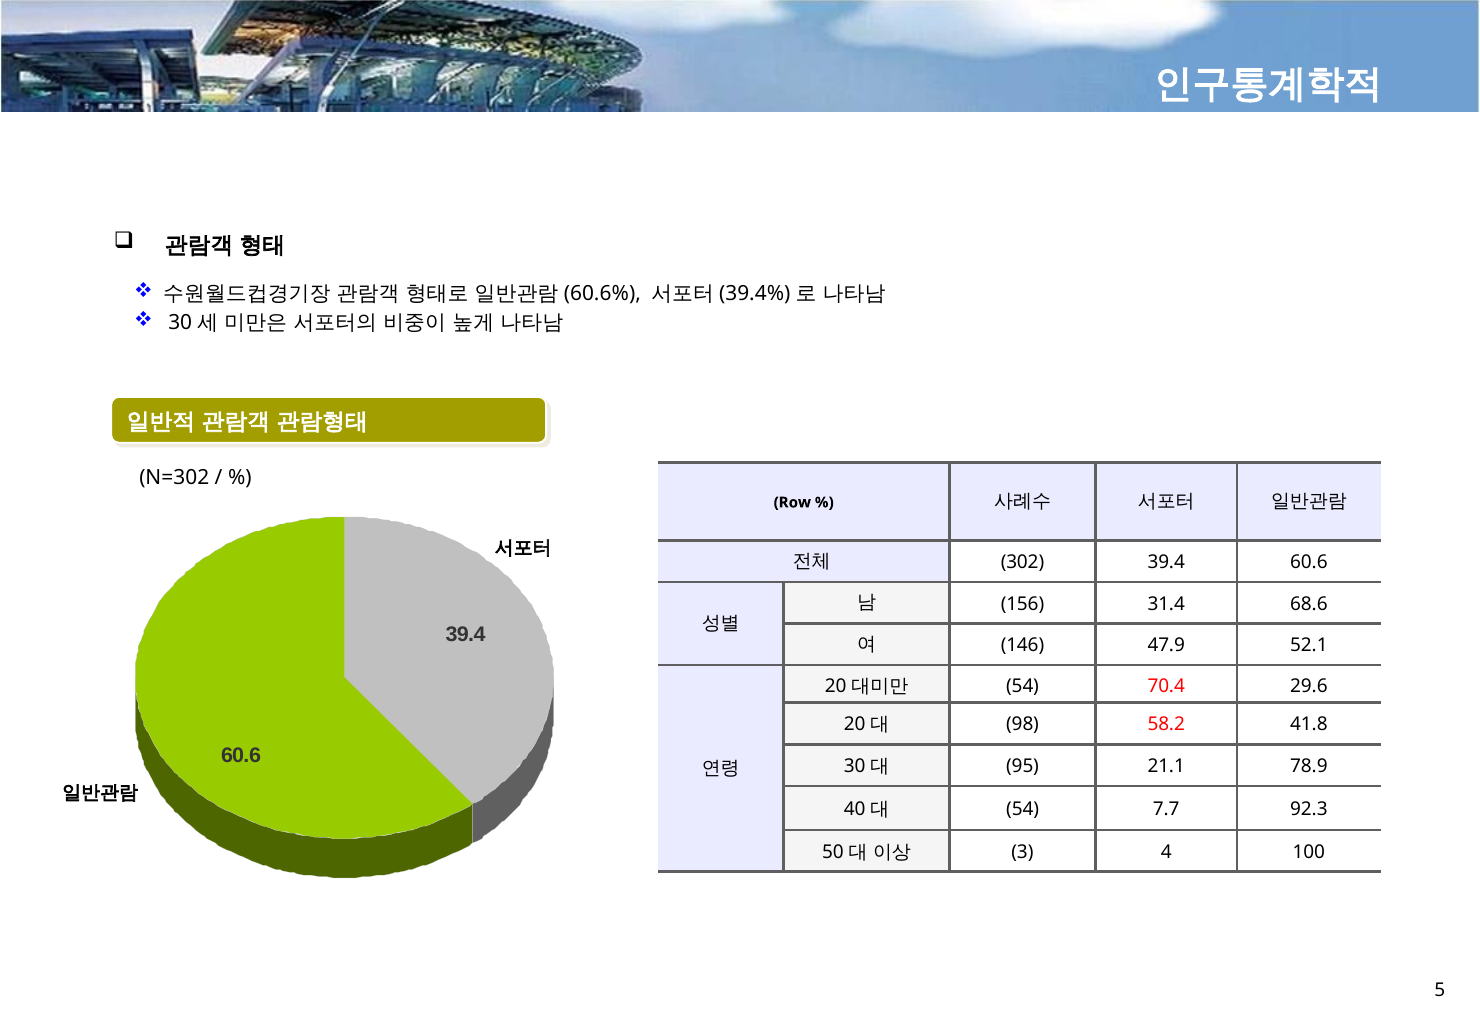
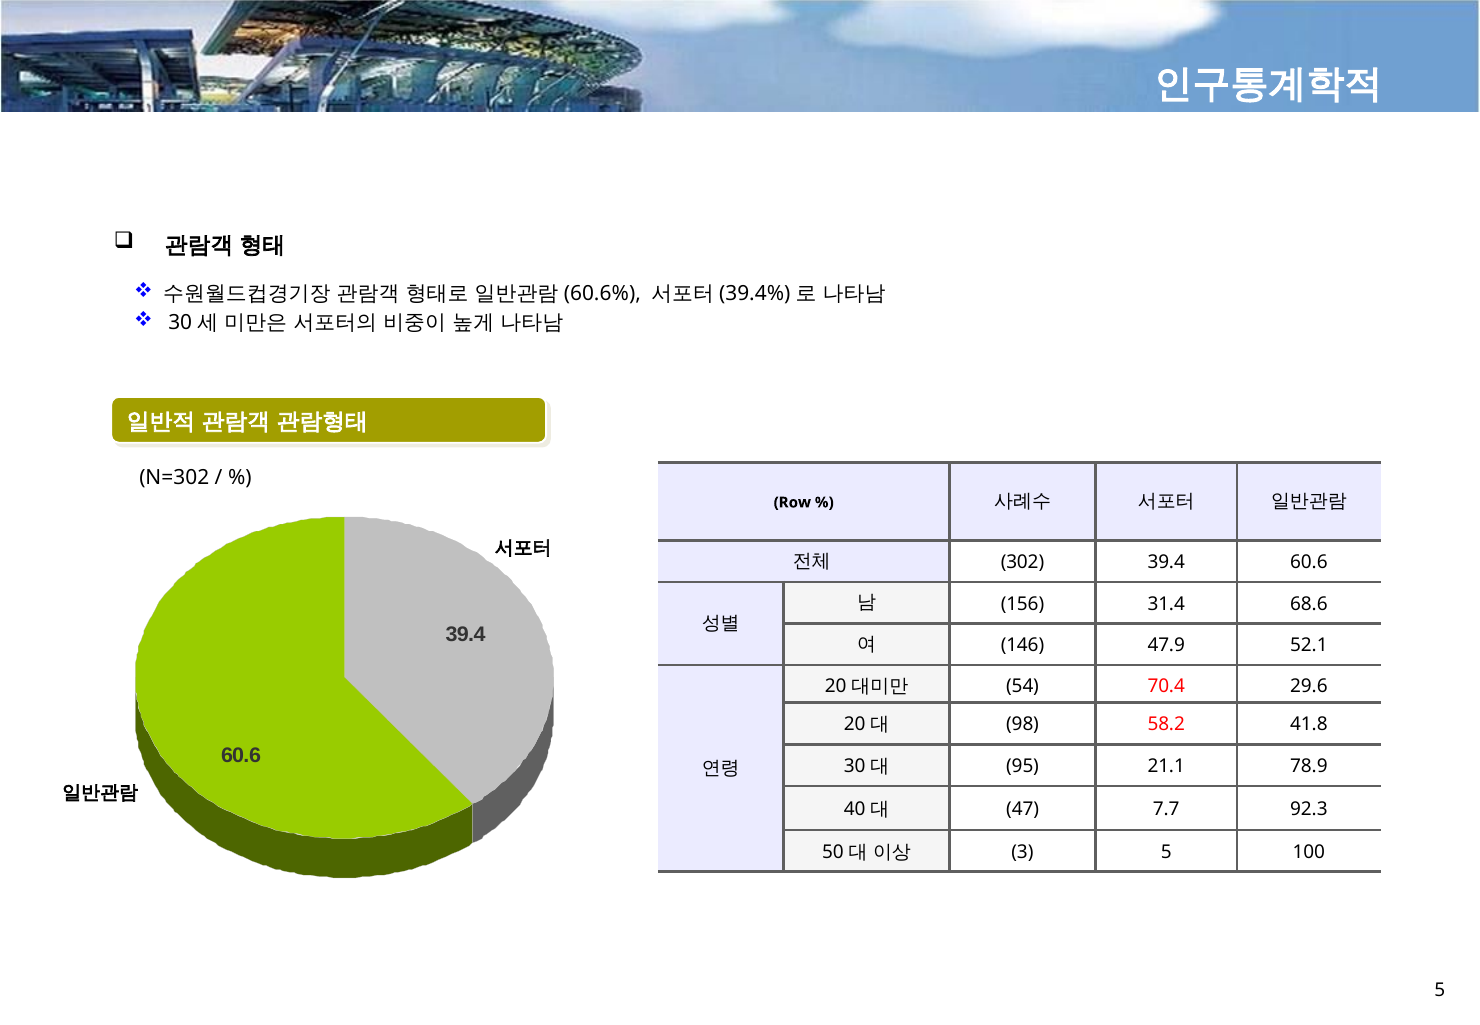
54 at (1023, 809): 54 -> 47
3 4: 4 -> 5
